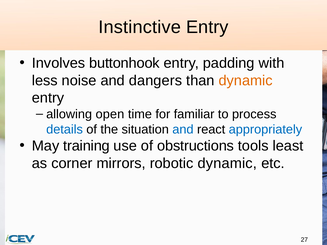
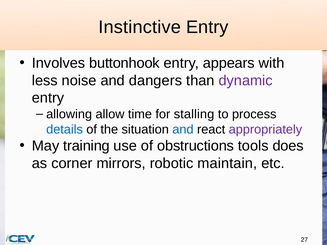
padding: padding -> appears
dynamic at (246, 81) colour: orange -> purple
open: open -> allow
familiar: familiar -> stalling
appropriately colour: blue -> purple
least: least -> does
robotic dynamic: dynamic -> maintain
